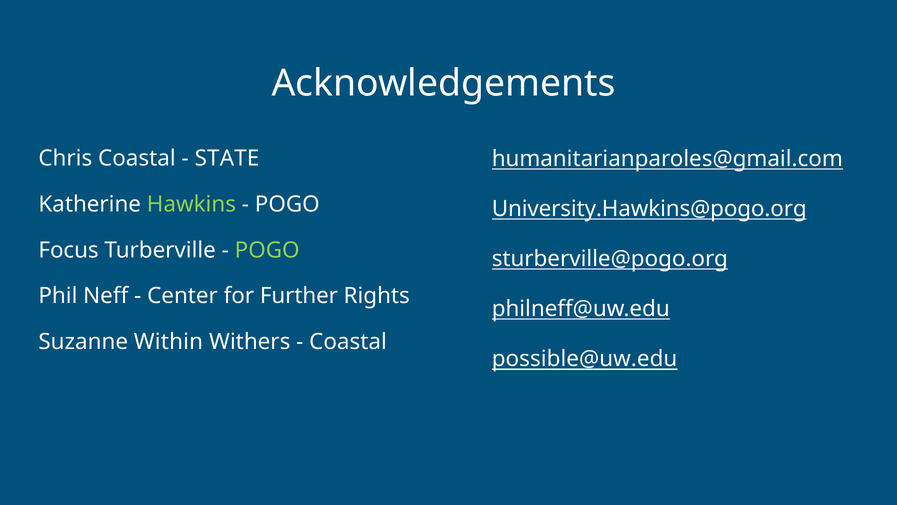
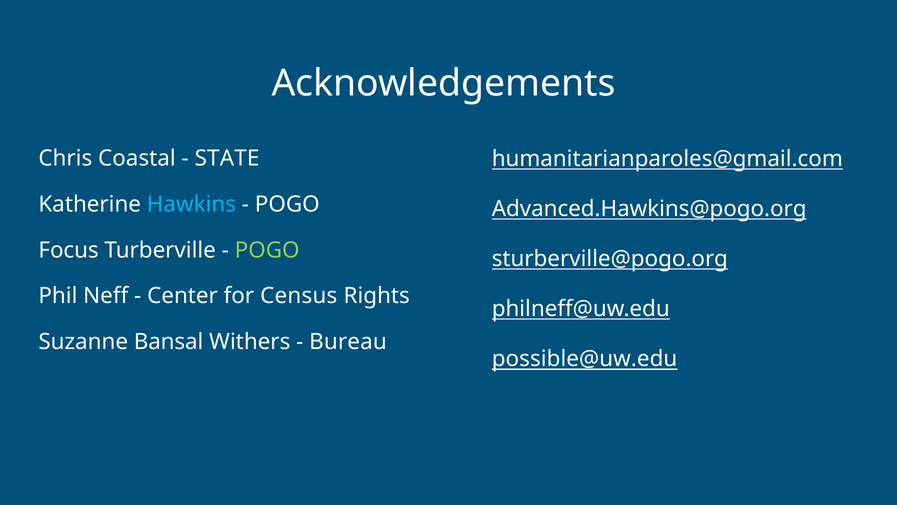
Hawkins colour: light green -> light blue
University.Hawkins@pogo.org: University.Hawkins@pogo.org -> Advanced.Hawkins@pogo.org
Further: Further -> Census
Within: Within -> Bansal
Coastal at (348, 342): Coastal -> Bureau
